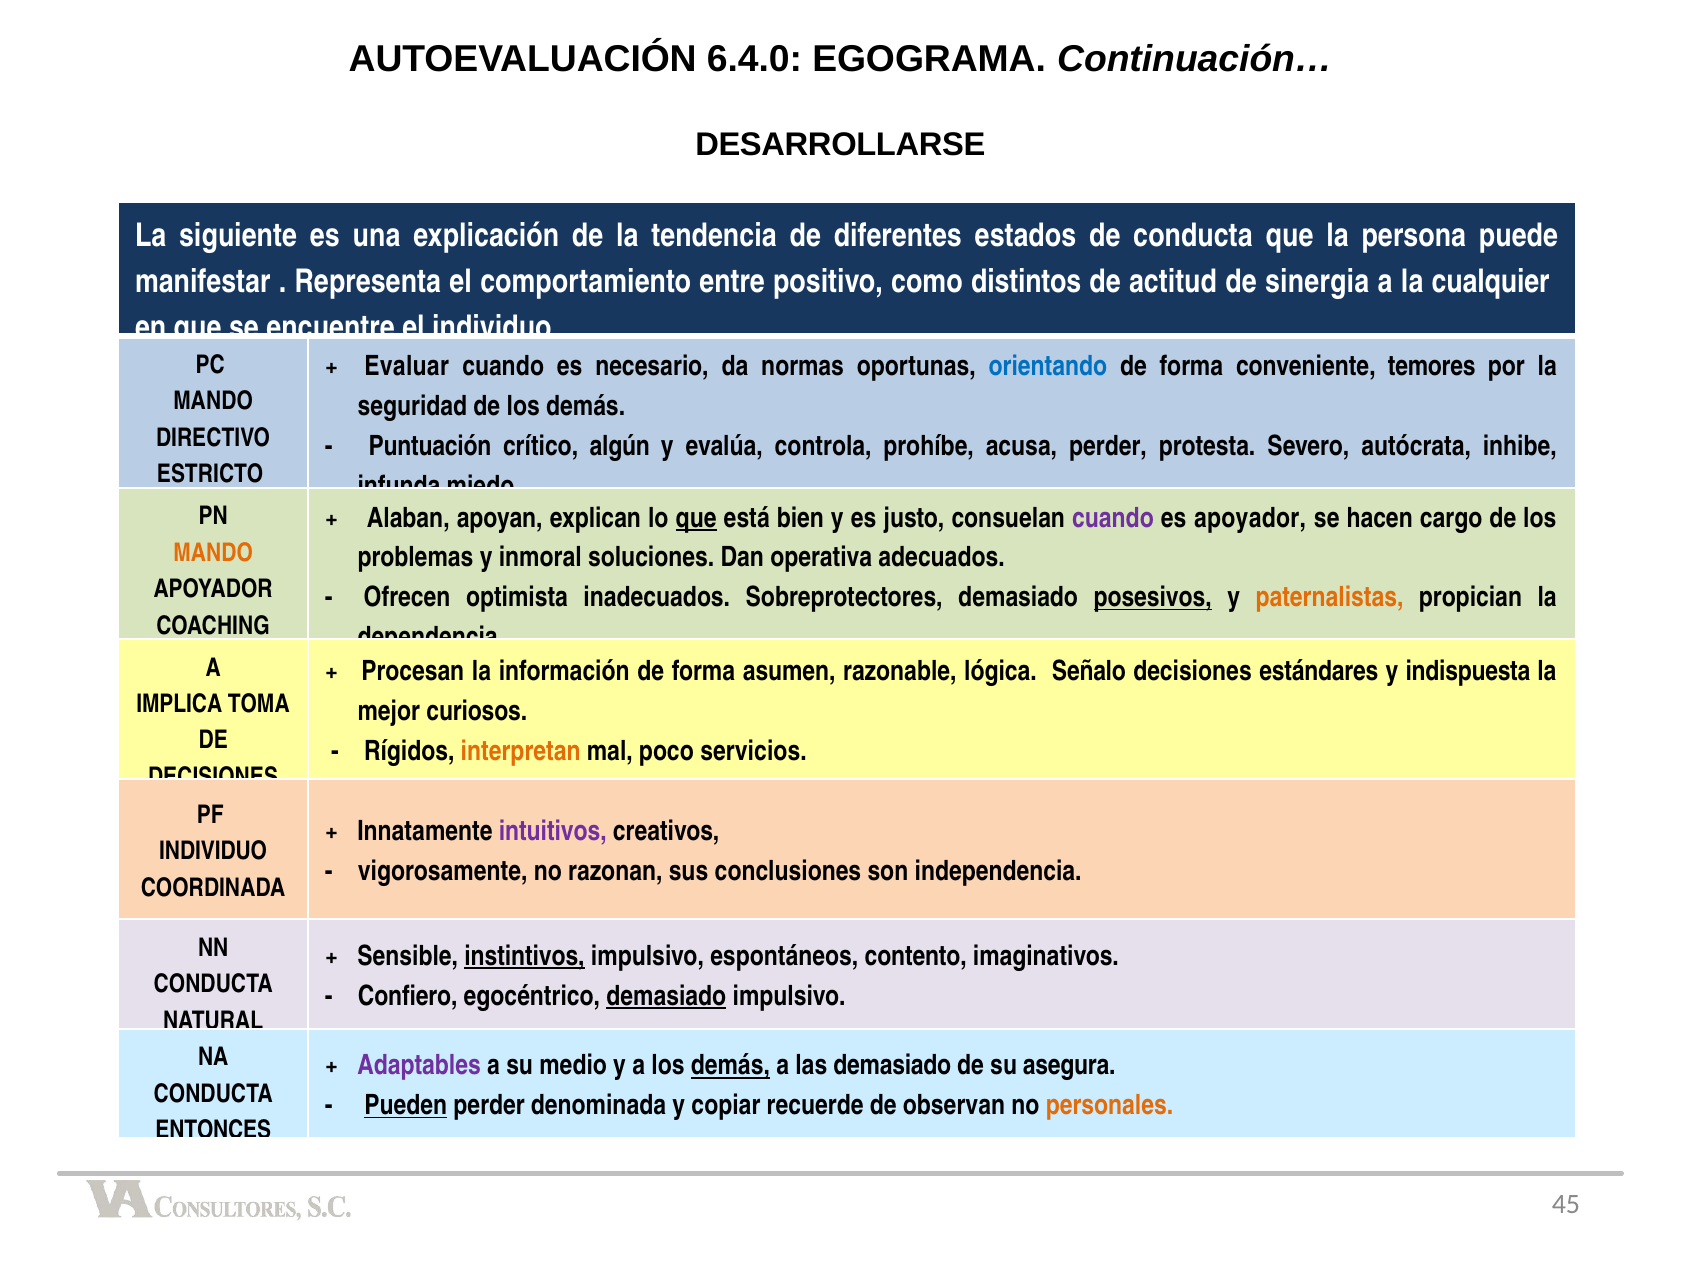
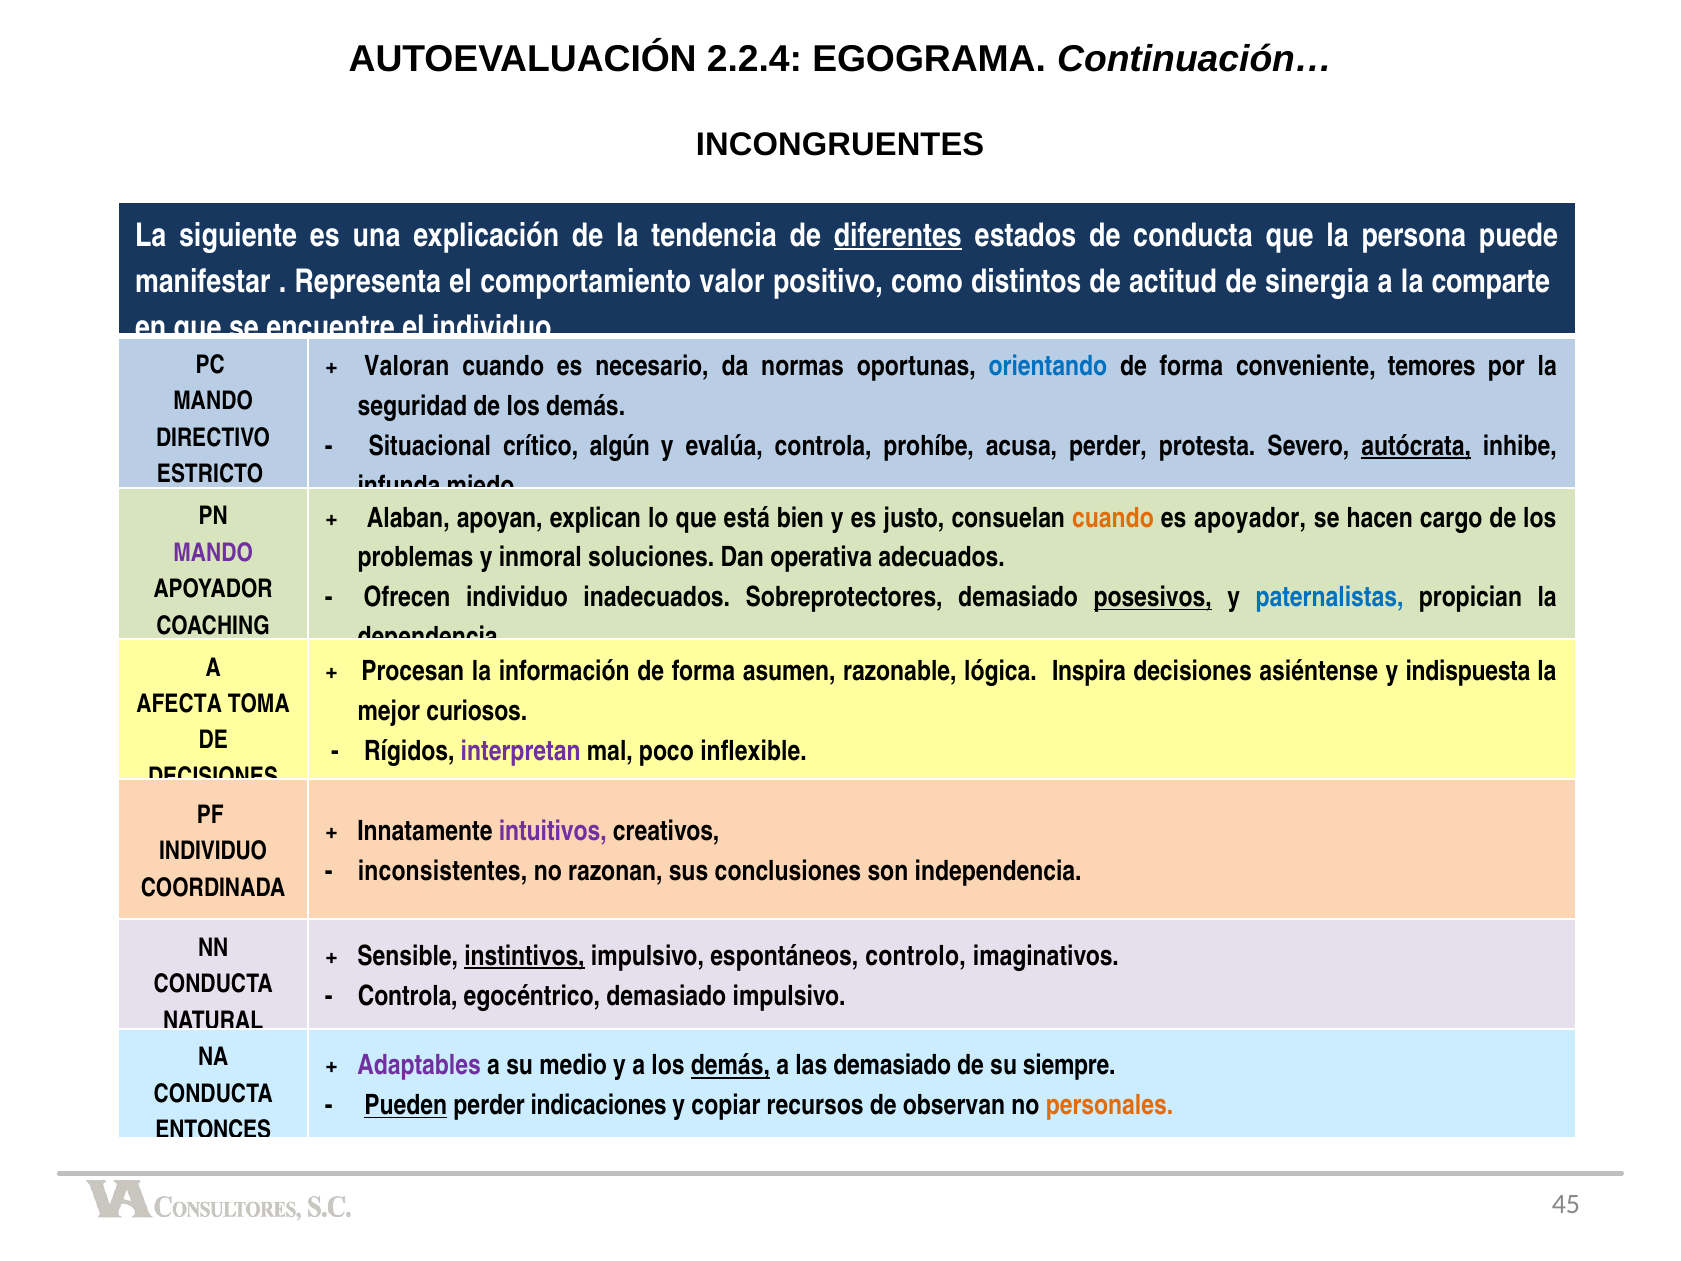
6.4.0: 6.4.0 -> 2.2.4
DESARROLLARSE: DESARROLLARSE -> INCONGRUENTES
diferentes underline: none -> present
entre: entre -> valor
cualquier: cualquier -> comparte
Evaluar: Evaluar -> Valoran
Puntuación: Puntuación -> Situacional
autócrata underline: none -> present
que at (696, 518) underline: present -> none
cuando at (1113, 518) colour: purple -> orange
MANDO at (213, 553) colour: orange -> purple
Ofrecen optimista: optimista -> individuo
paternalistas colour: orange -> blue
Señalo: Señalo -> Inspira
estándares: estándares -> asiéntense
IMPLICA: IMPLICA -> AFECTA
interpretan colour: orange -> purple
servicios: servicios -> inflexible
vigorosamente: vigorosamente -> inconsistentes
contento: contento -> controlo
Confiero at (408, 996): Confiero -> Controla
demasiado at (666, 996) underline: present -> none
asegura: asegura -> siempre
denominada: denominada -> indicaciones
recuerde: recuerde -> recursos
